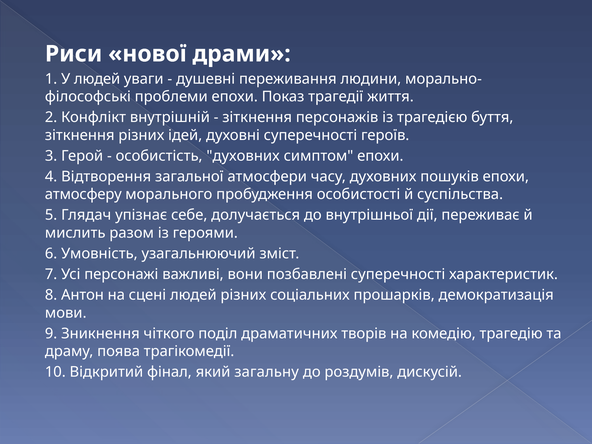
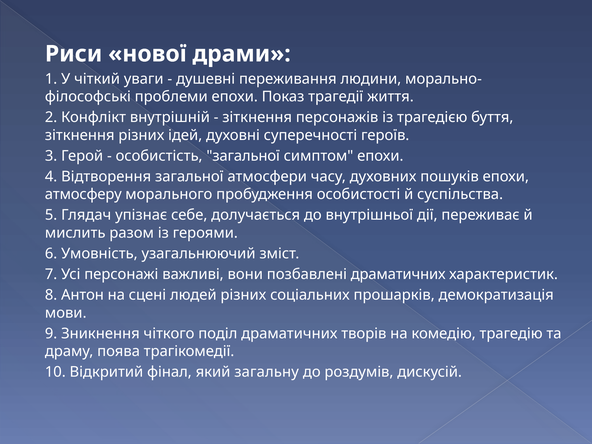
У людей: людей -> чіткий
особистість духовних: духовних -> загальної
позбавлені суперечності: суперечності -> драматичних
